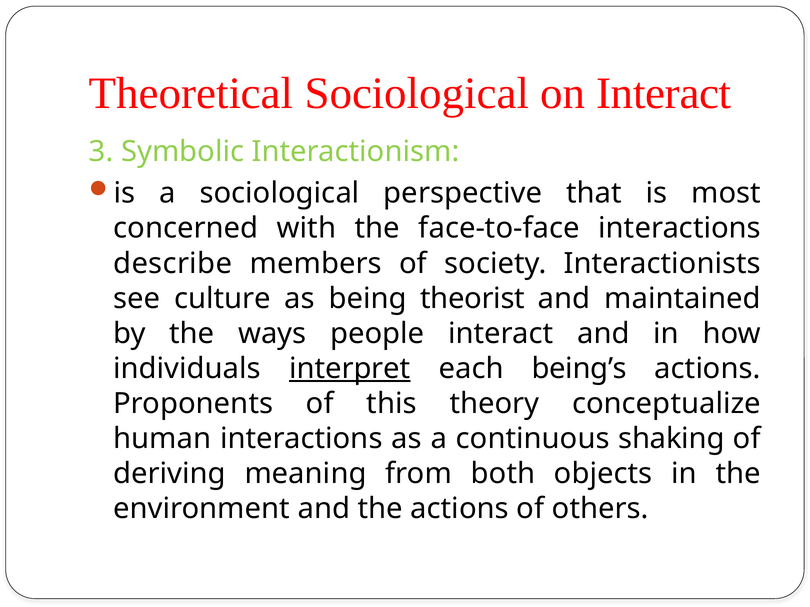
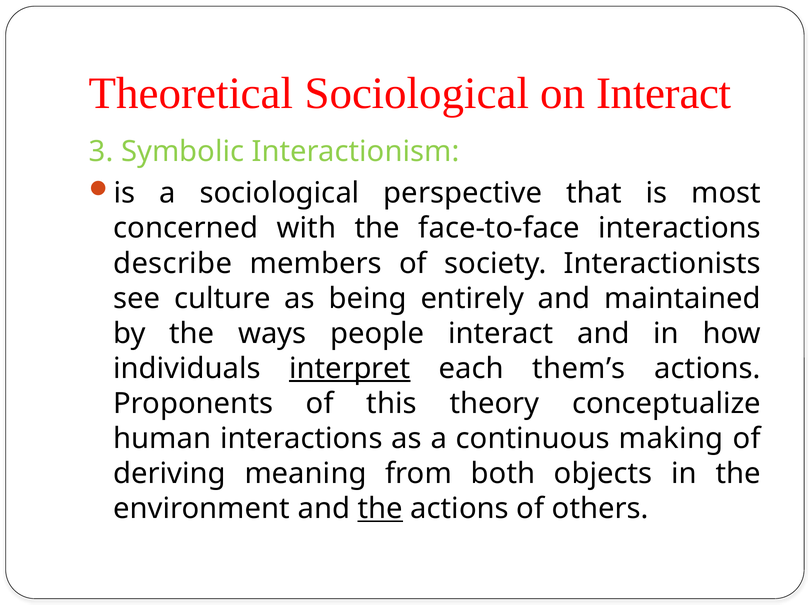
theorist: theorist -> entirely
being’s: being’s -> them’s
shaking: shaking -> making
the at (380, 509) underline: none -> present
